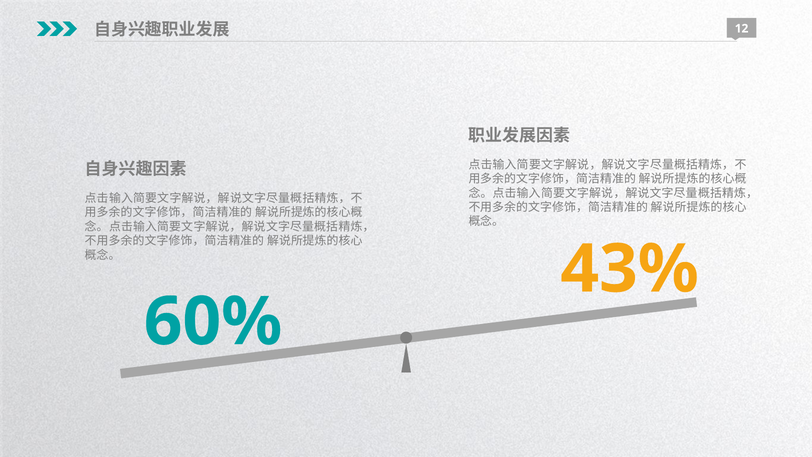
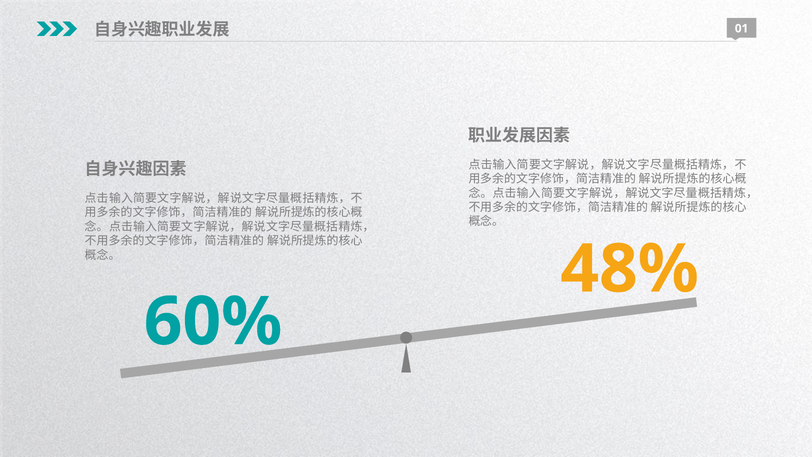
12: 12 -> 01
43%: 43% -> 48%
